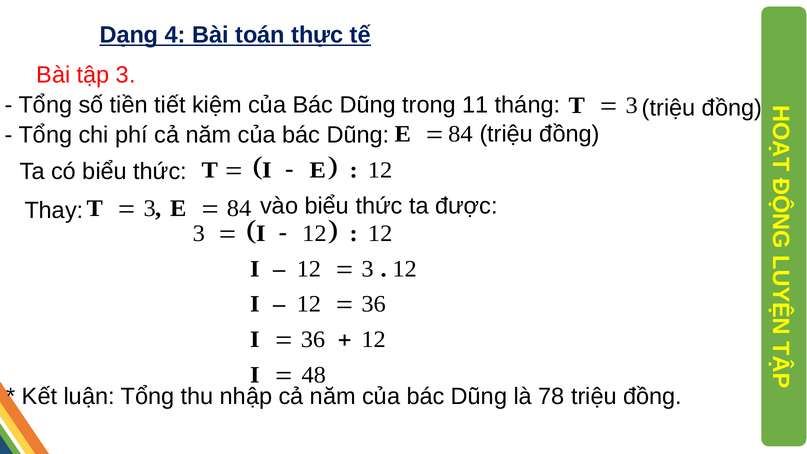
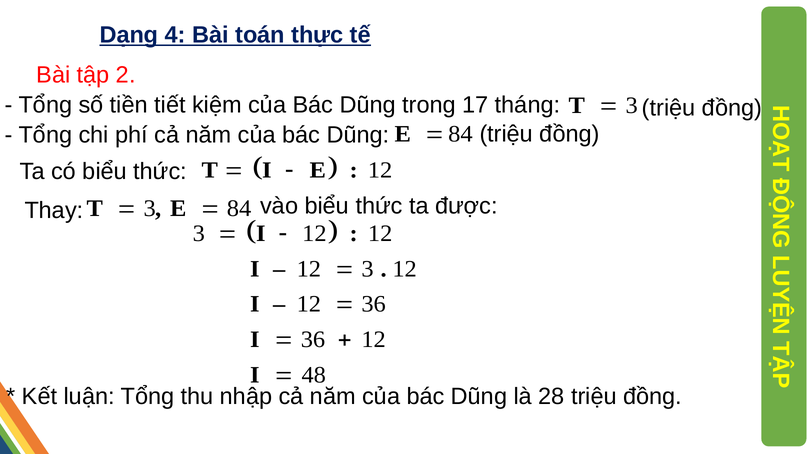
tập 3: 3 -> 2
11: 11 -> 17
78: 78 -> 28
